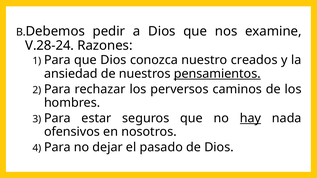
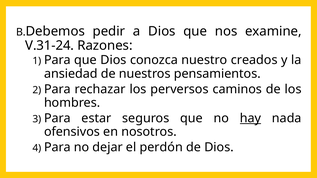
V.28-24: V.28-24 -> V.31-24
pensamientos underline: present -> none
pasado: pasado -> perdón
